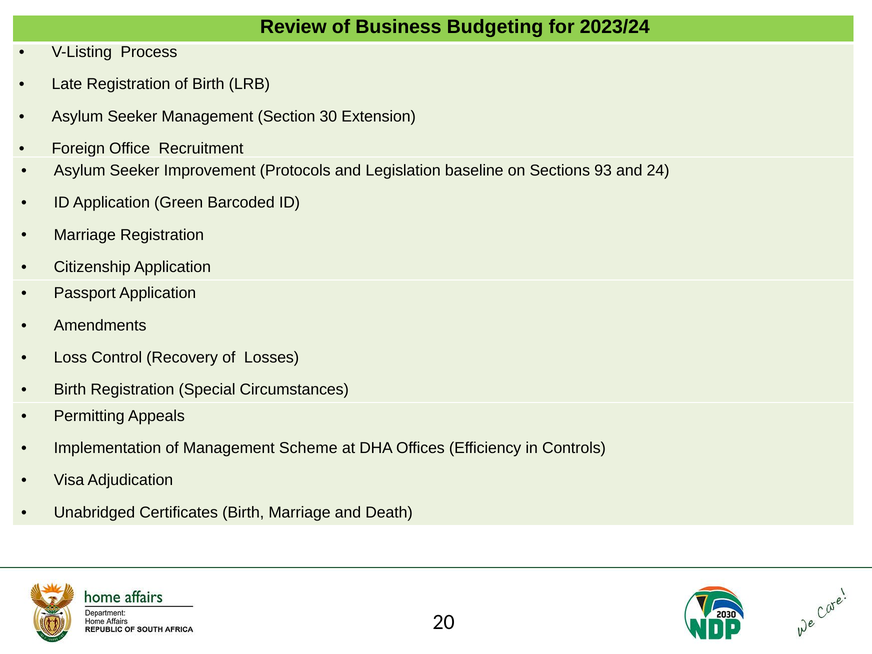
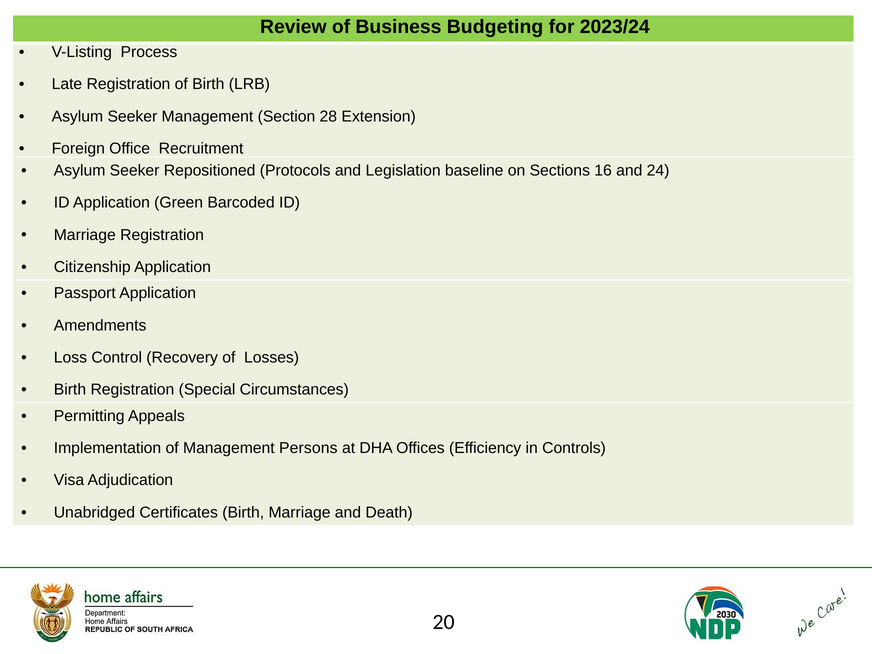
30: 30 -> 28
Improvement: Improvement -> Repositioned
93: 93 -> 16
Scheme: Scheme -> Persons
